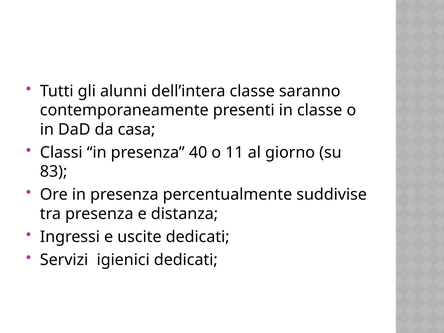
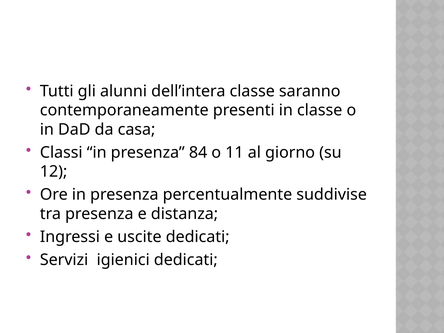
40: 40 -> 84
83: 83 -> 12
